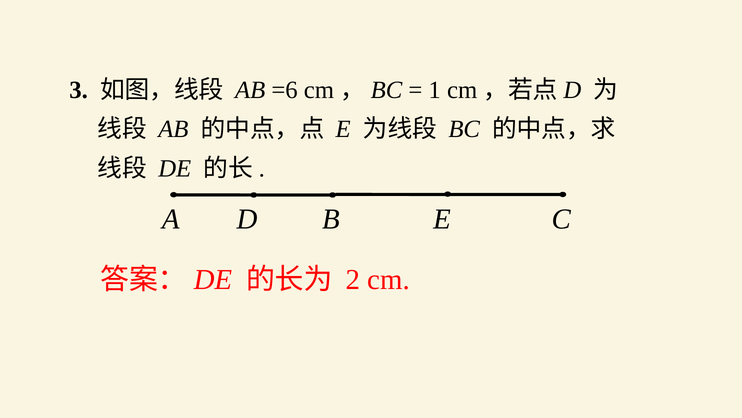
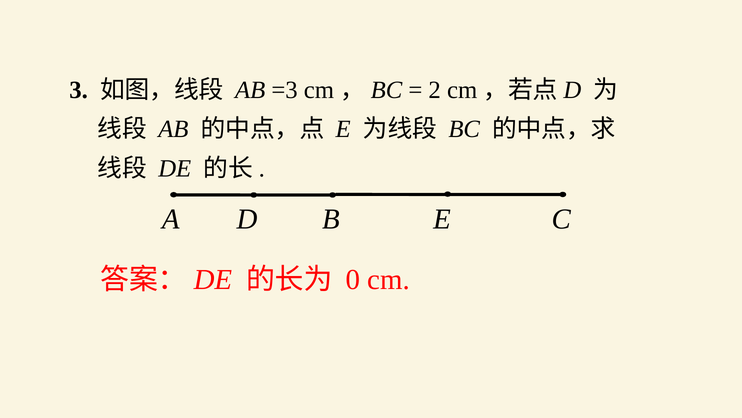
=6: =6 -> =3
1: 1 -> 2
2: 2 -> 0
